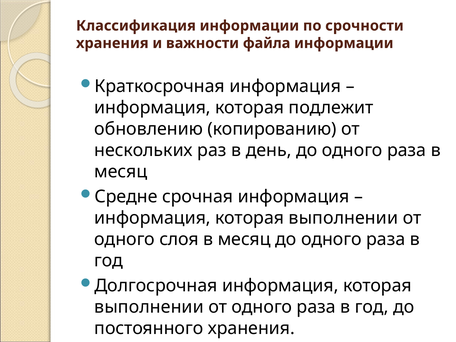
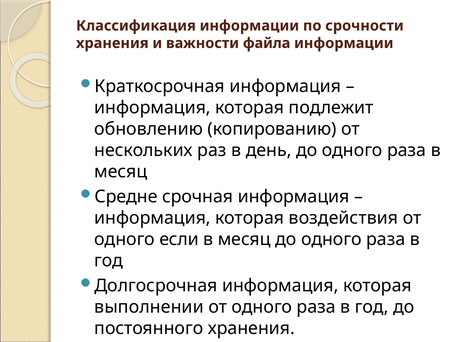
выполнении at (343, 218): выполнении -> воздействия
слоя: слоя -> если
